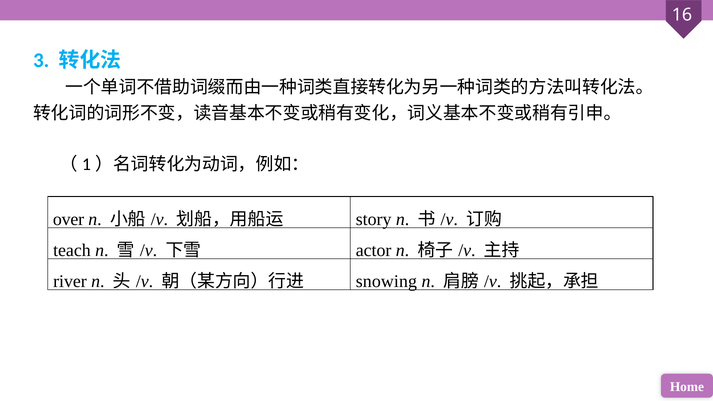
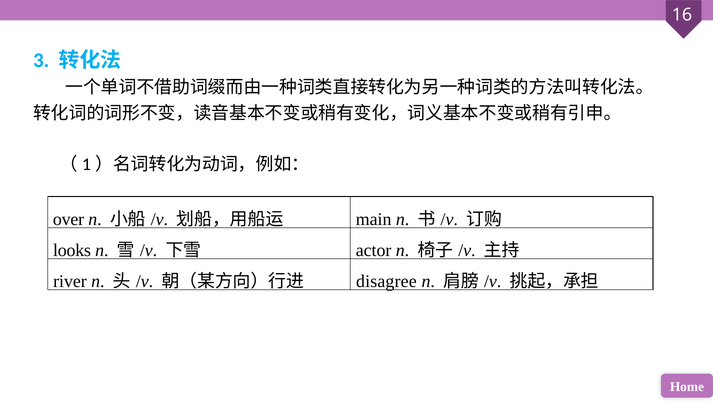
story: story -> main
teach: teach -> looks
snowing: snowing -> disagree
